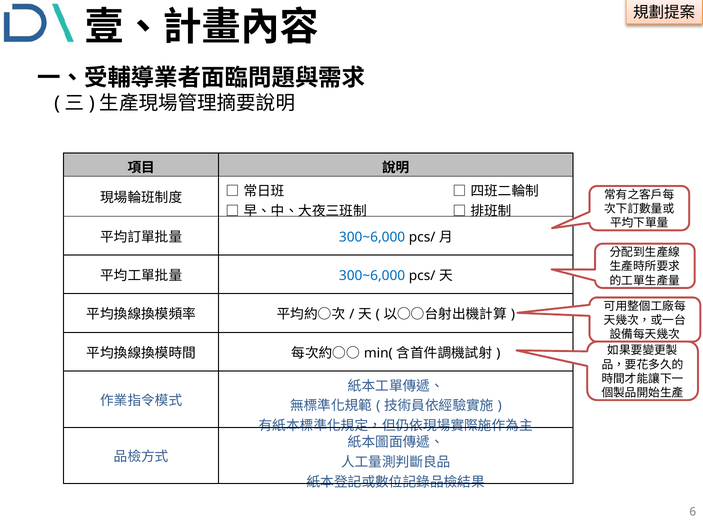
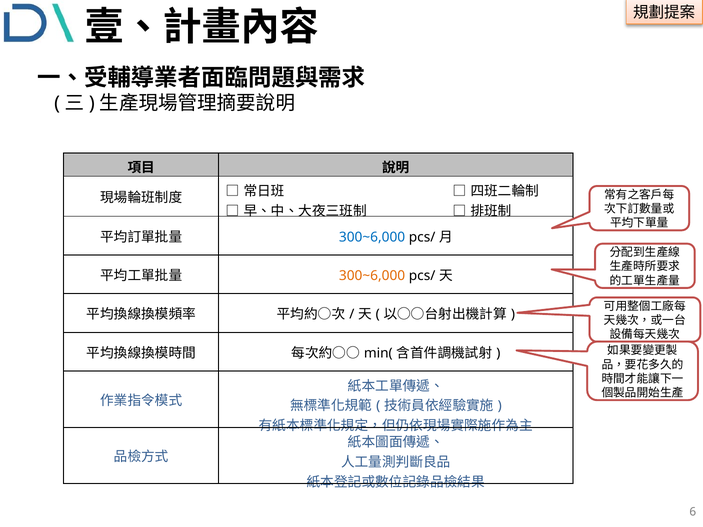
300~6,000 at (372, 276) colour: blue -> orange
